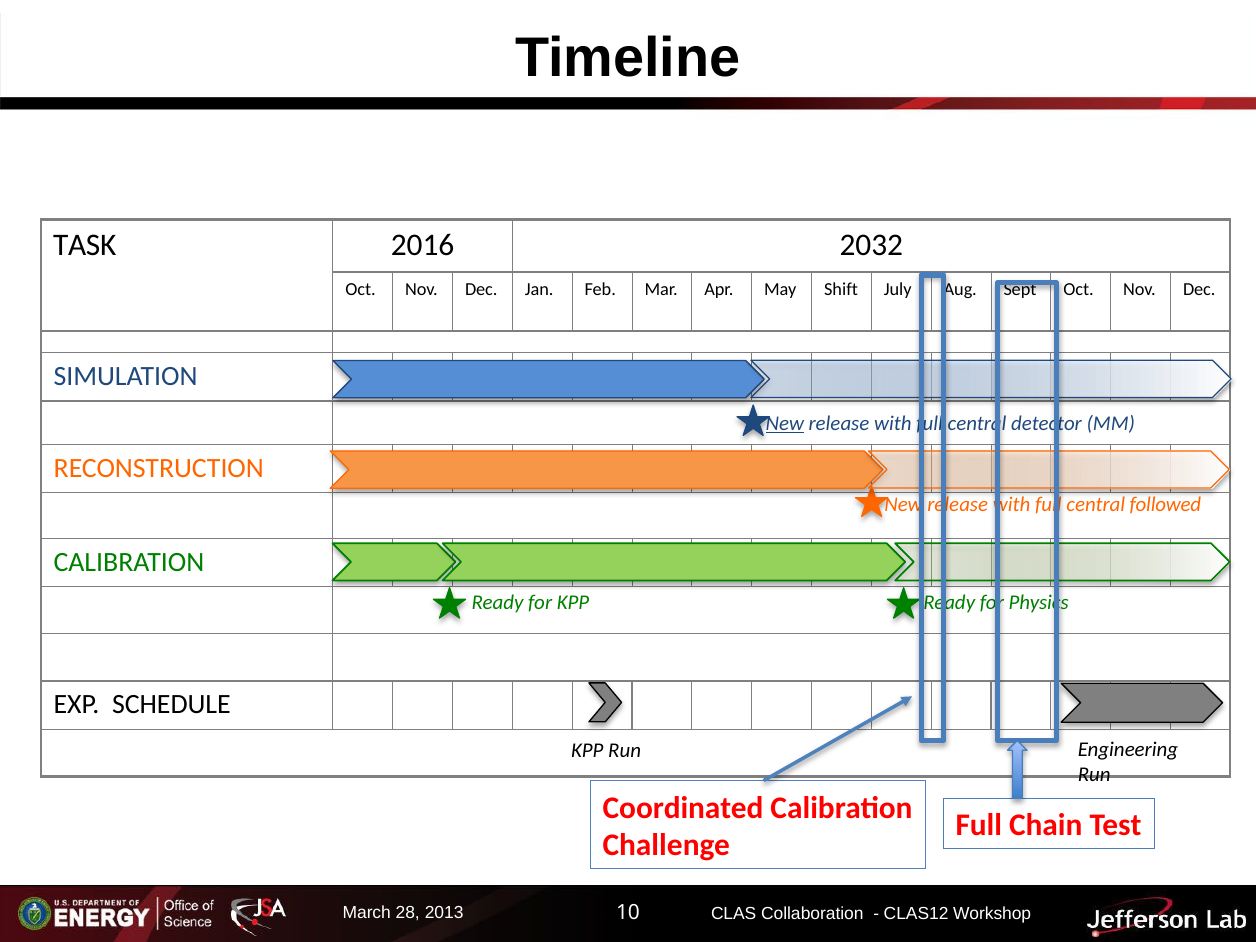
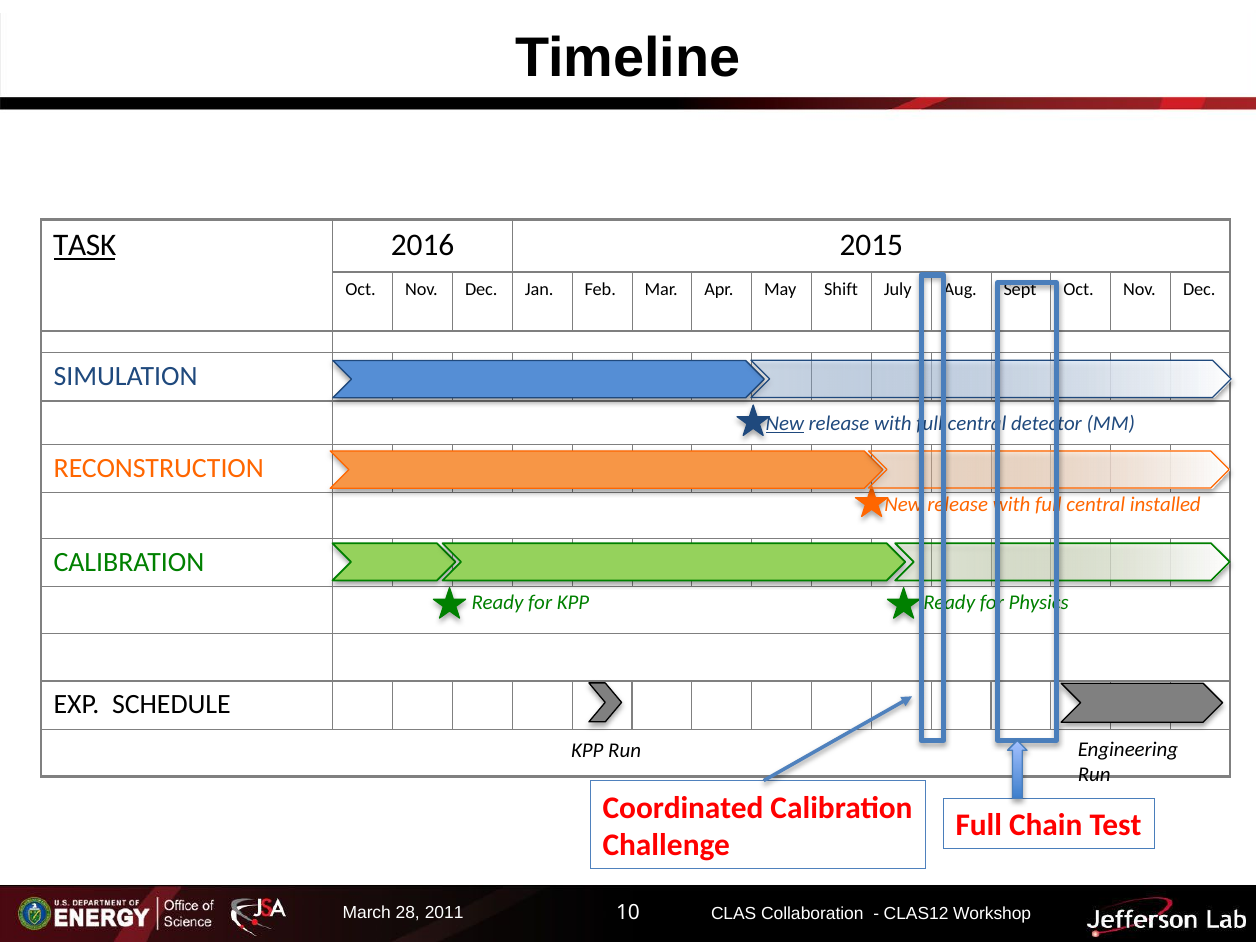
TASK underline: none -> present
2032: 2032 -> 2015
followed: followed -> installed
2013: 2013 -> 2011
